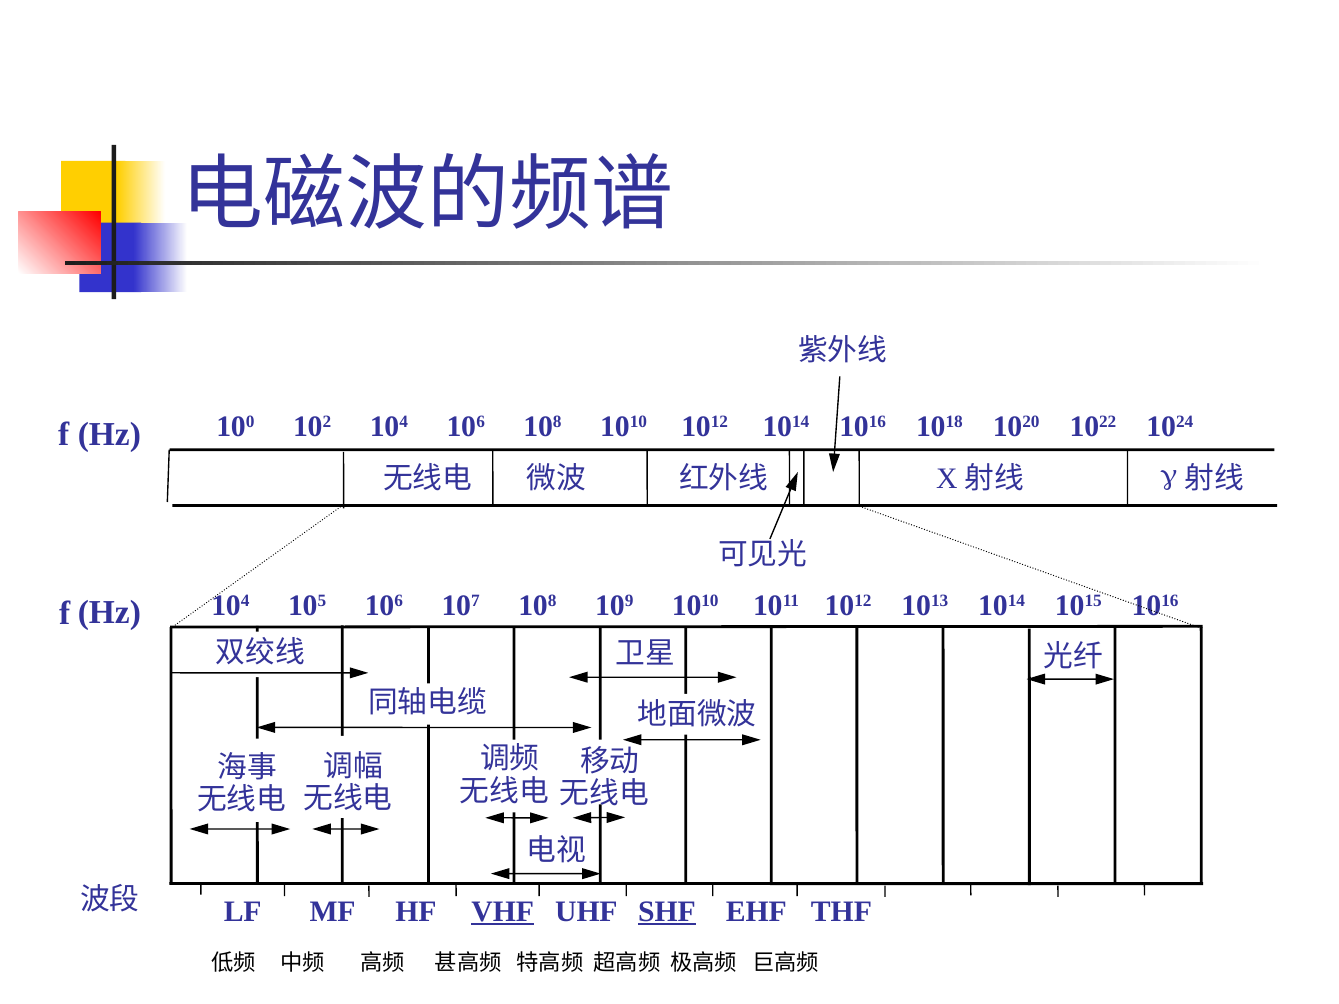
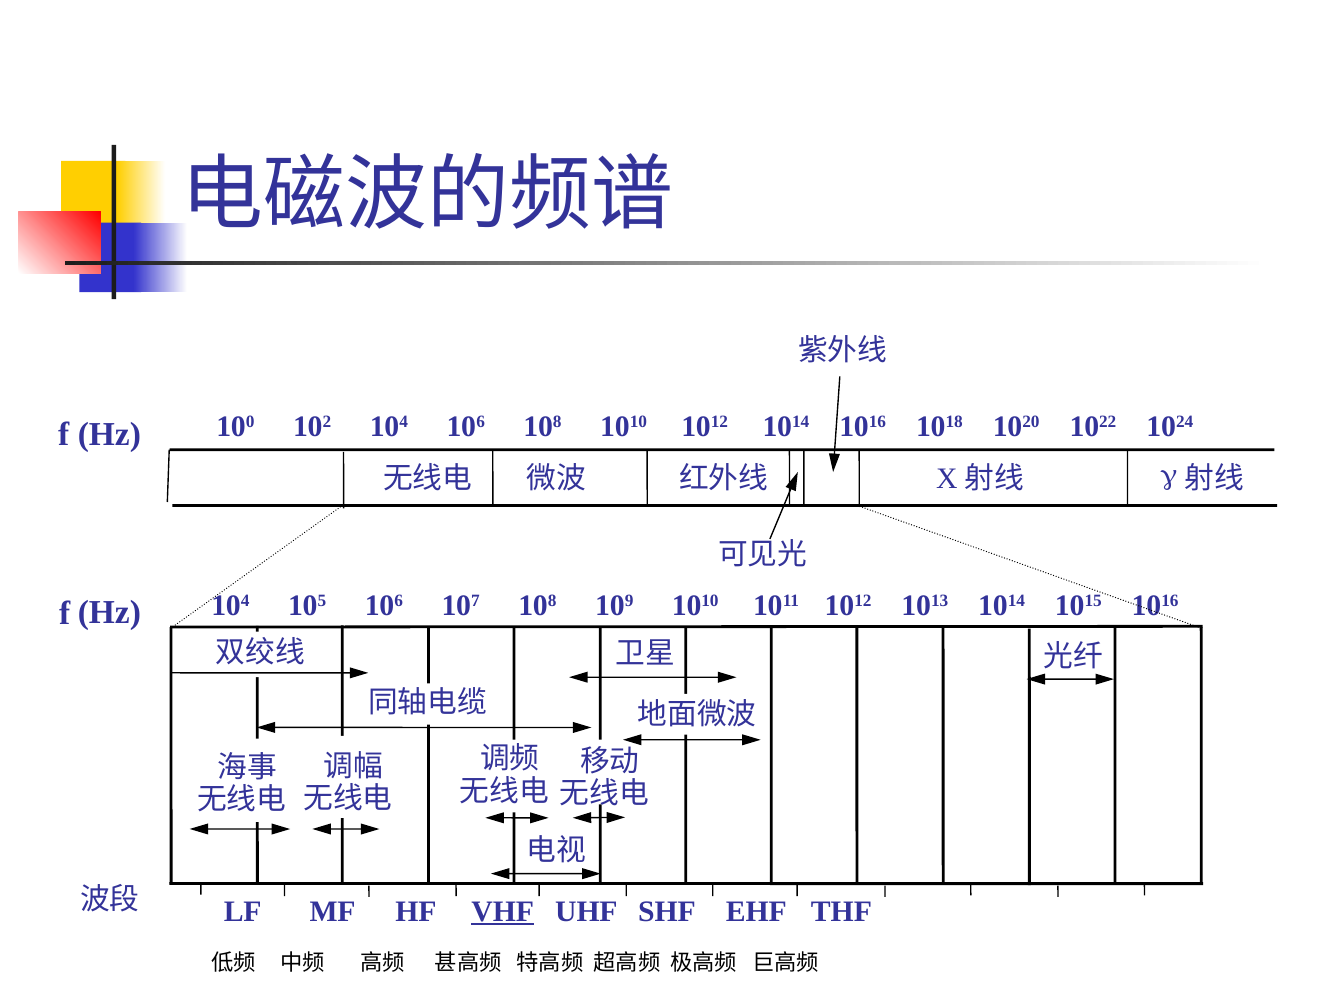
SHF underline: present -> none
